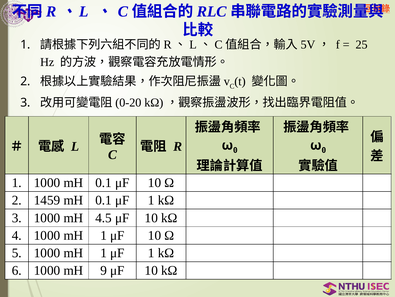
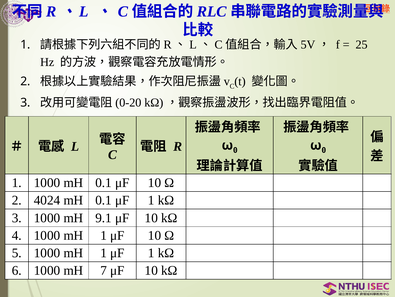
1459: 1459 -> 4024
4.5: 4.5 -> 9.1
9: 9 -> 7
